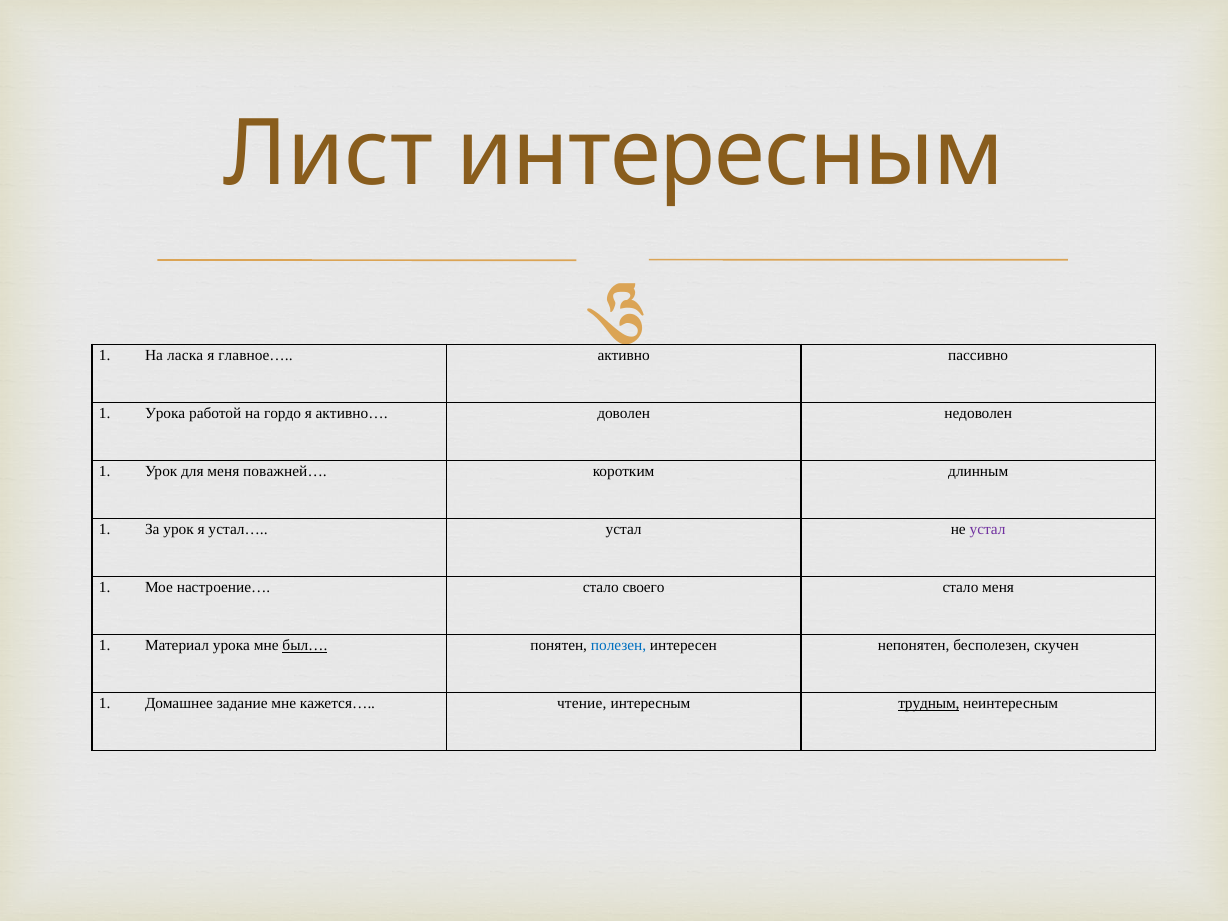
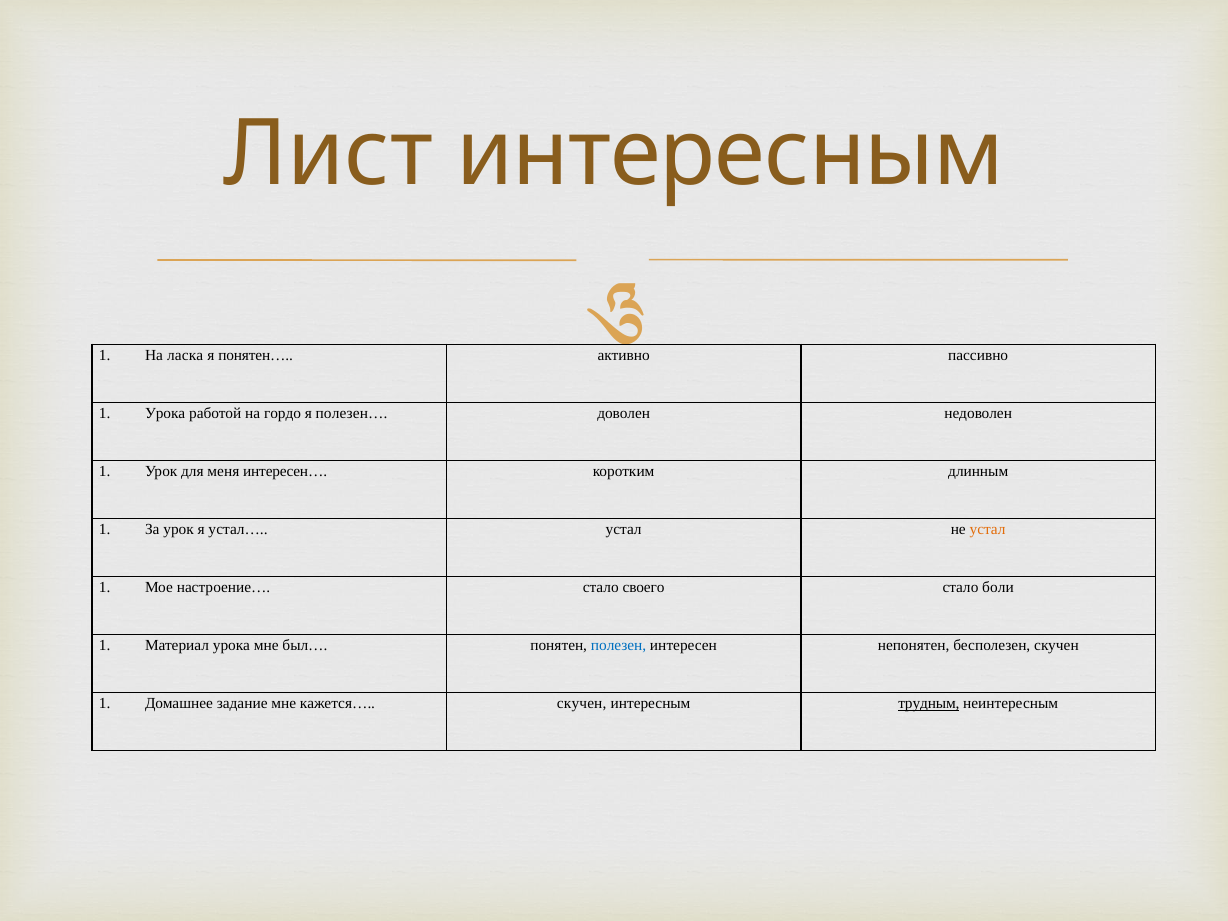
главное…: главное… -> понятен…
активно…: активно… -> полезен…
поважней…: поважней… -> интересен…
устал at (988, 530) colour: purple -> orange
стало меня: меня -> боли
был… underline: present -> none
кажется… чтение: чтение -> скучен
